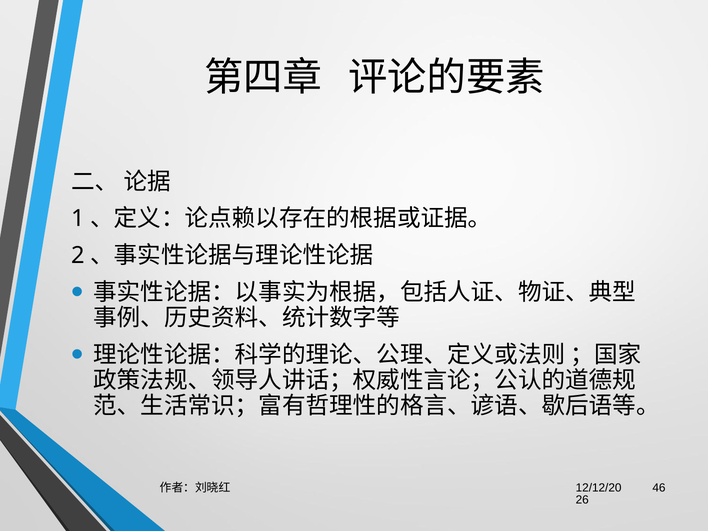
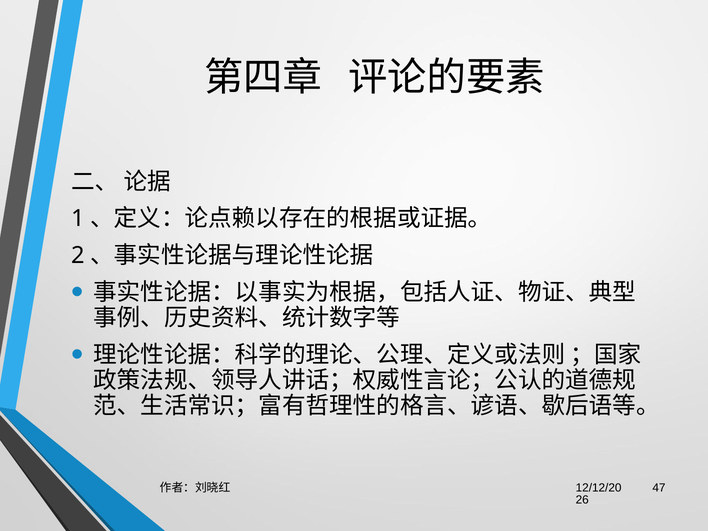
46: 46 -> 47
